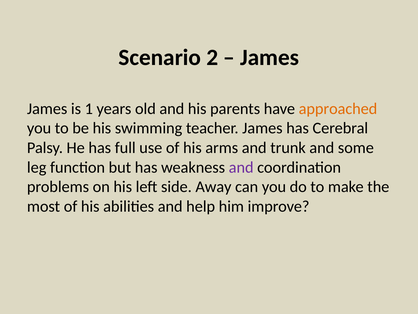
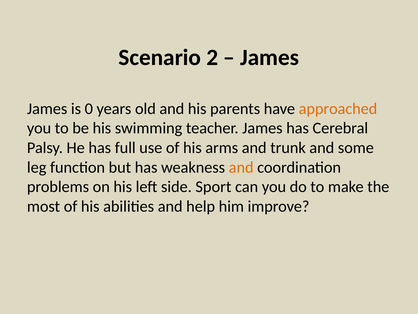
1: 1 -> 0
and at (241, 167) colour: purple -> orange
Away: Away -> Sport
